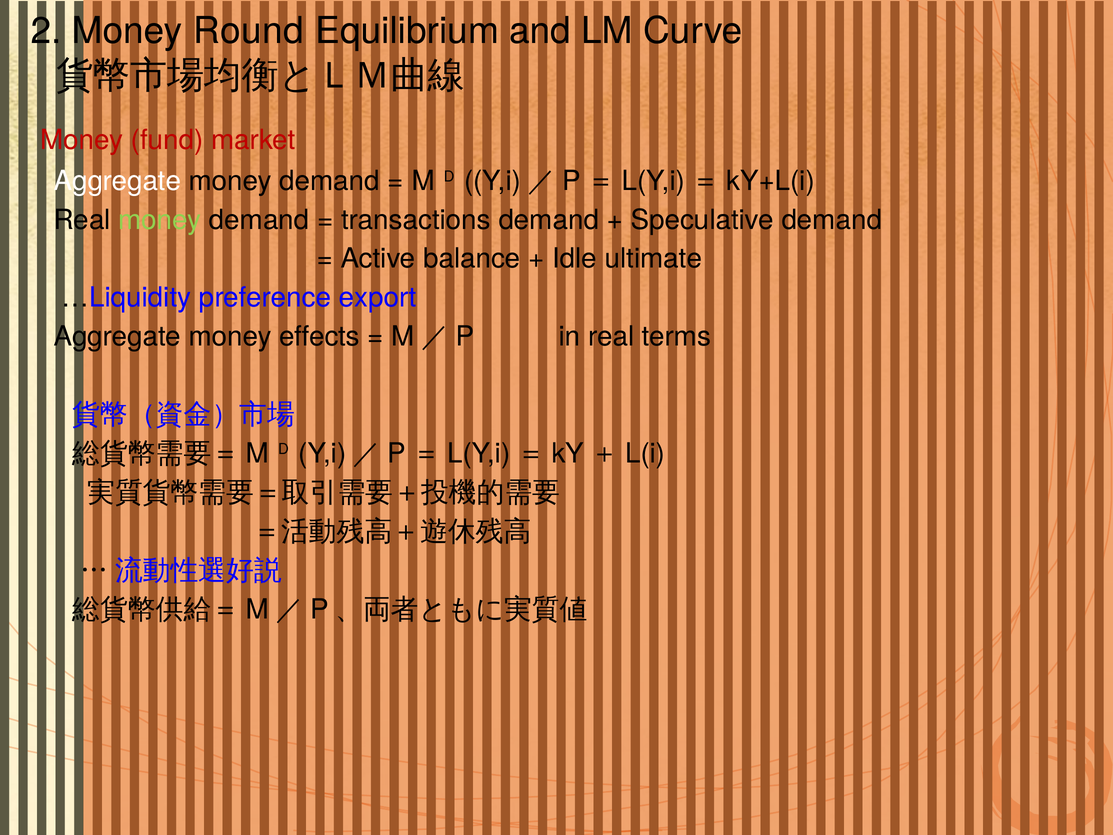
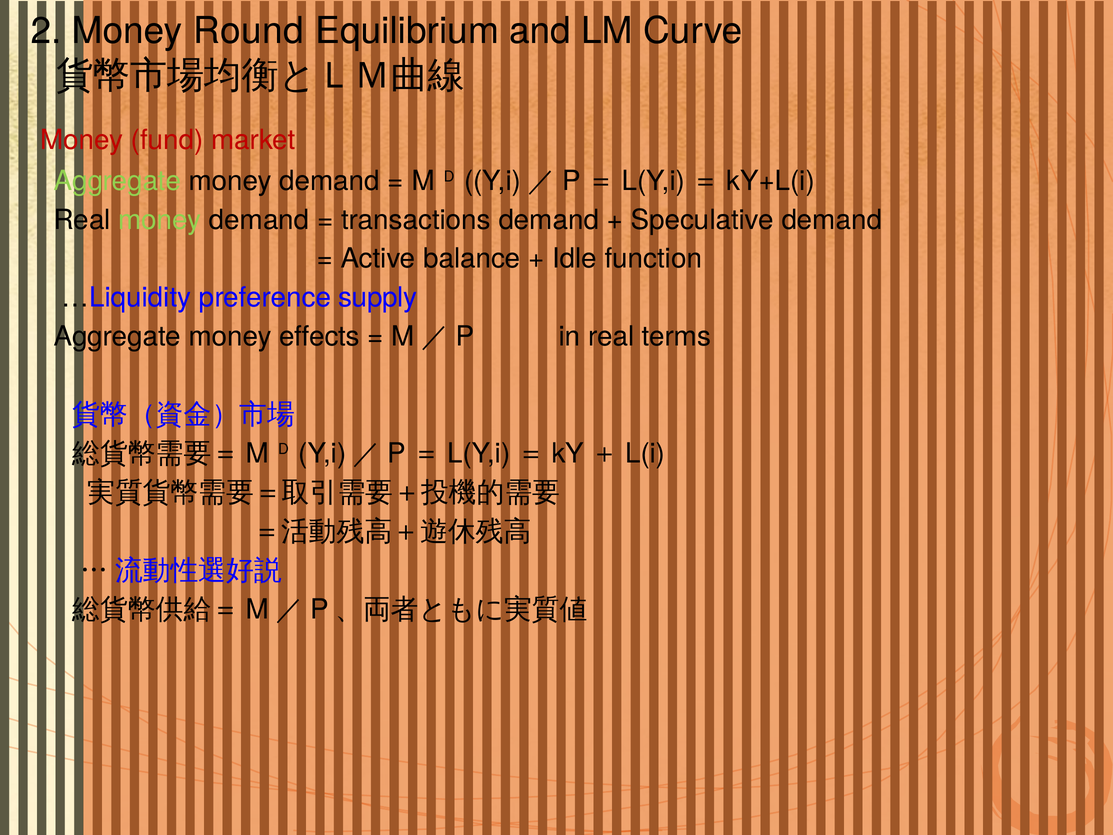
Aggregate at (117, 181) colour: white -> light green
ultimate: ultimate -> function
export: export -> supply
